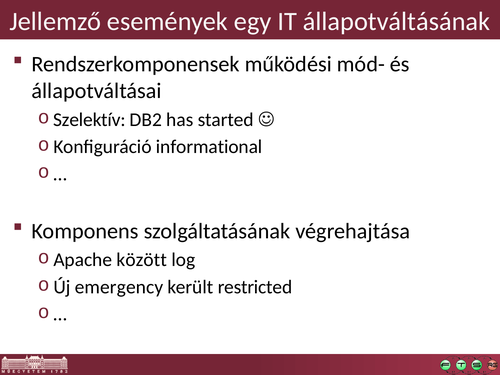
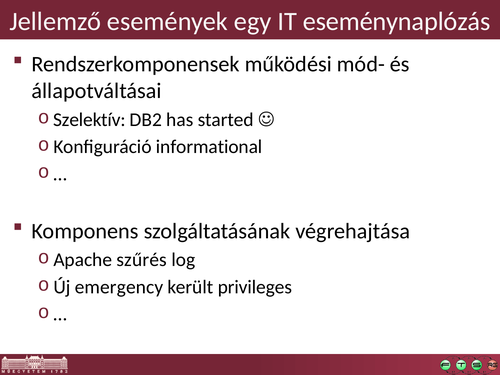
állapotváltásának: állapotváltásának -> eseménynaplózás
között: között -> szűrés
restricted: restricted -> privileges
